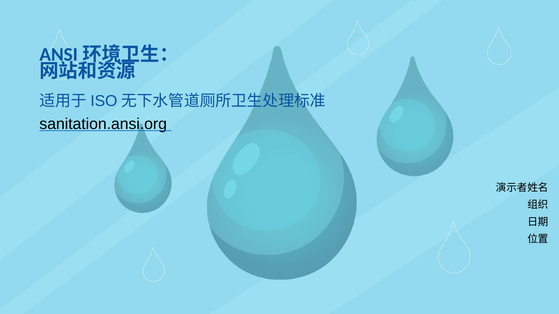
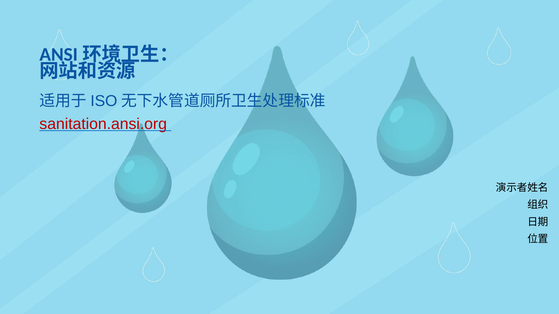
sanitation.ansi.org colour: black -> red
